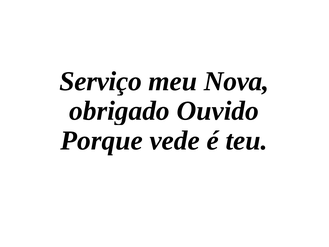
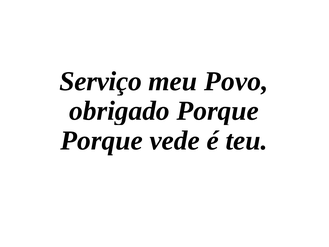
Nova: Nova -> Povo
obrigado Ouvido: Ouvido -> Porque
